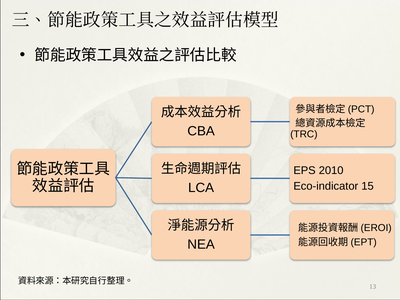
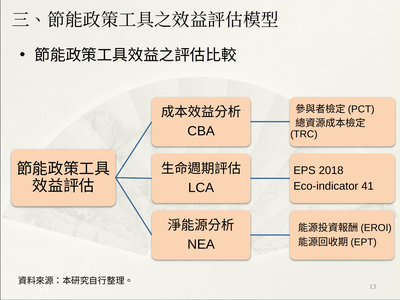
2010: 2010 -> 2018
15: 15 -> 41
